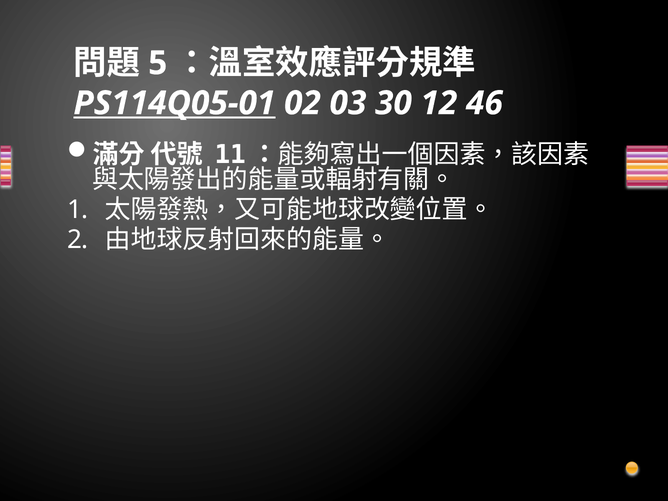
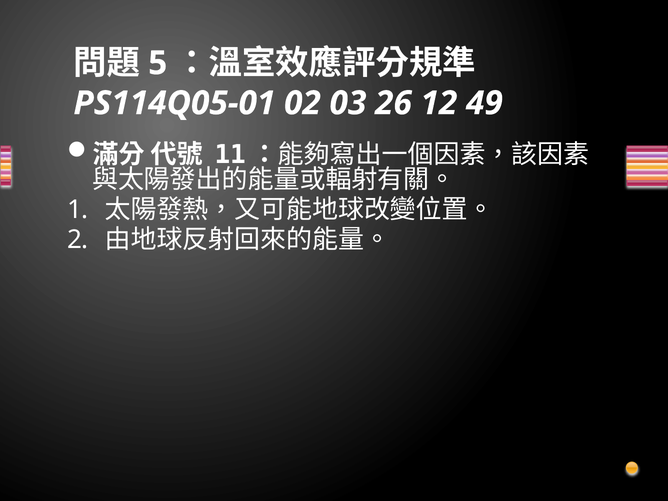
PS114Q05-01 underline: present -> none
30: 30 -> 26
46: 46 -> 49
